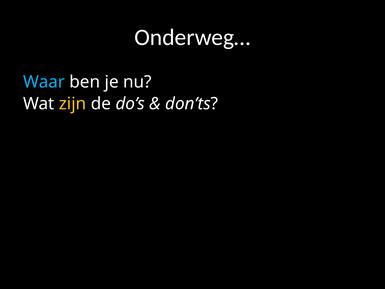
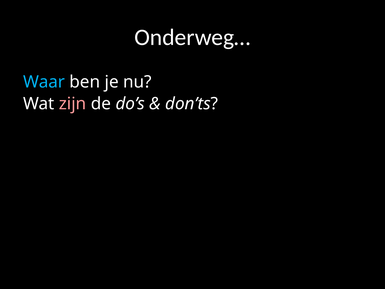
zijn colour: yellow -> pink
